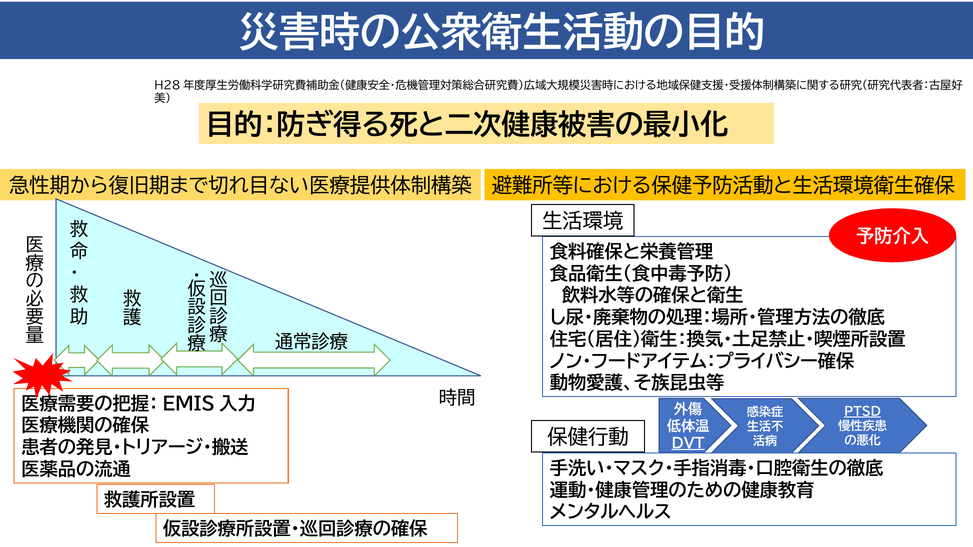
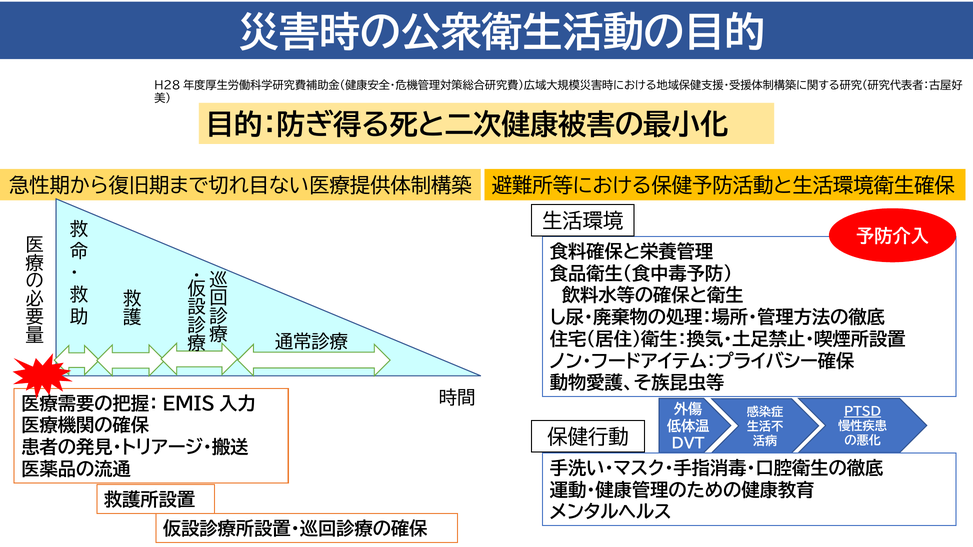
DVT underline: present -> none
